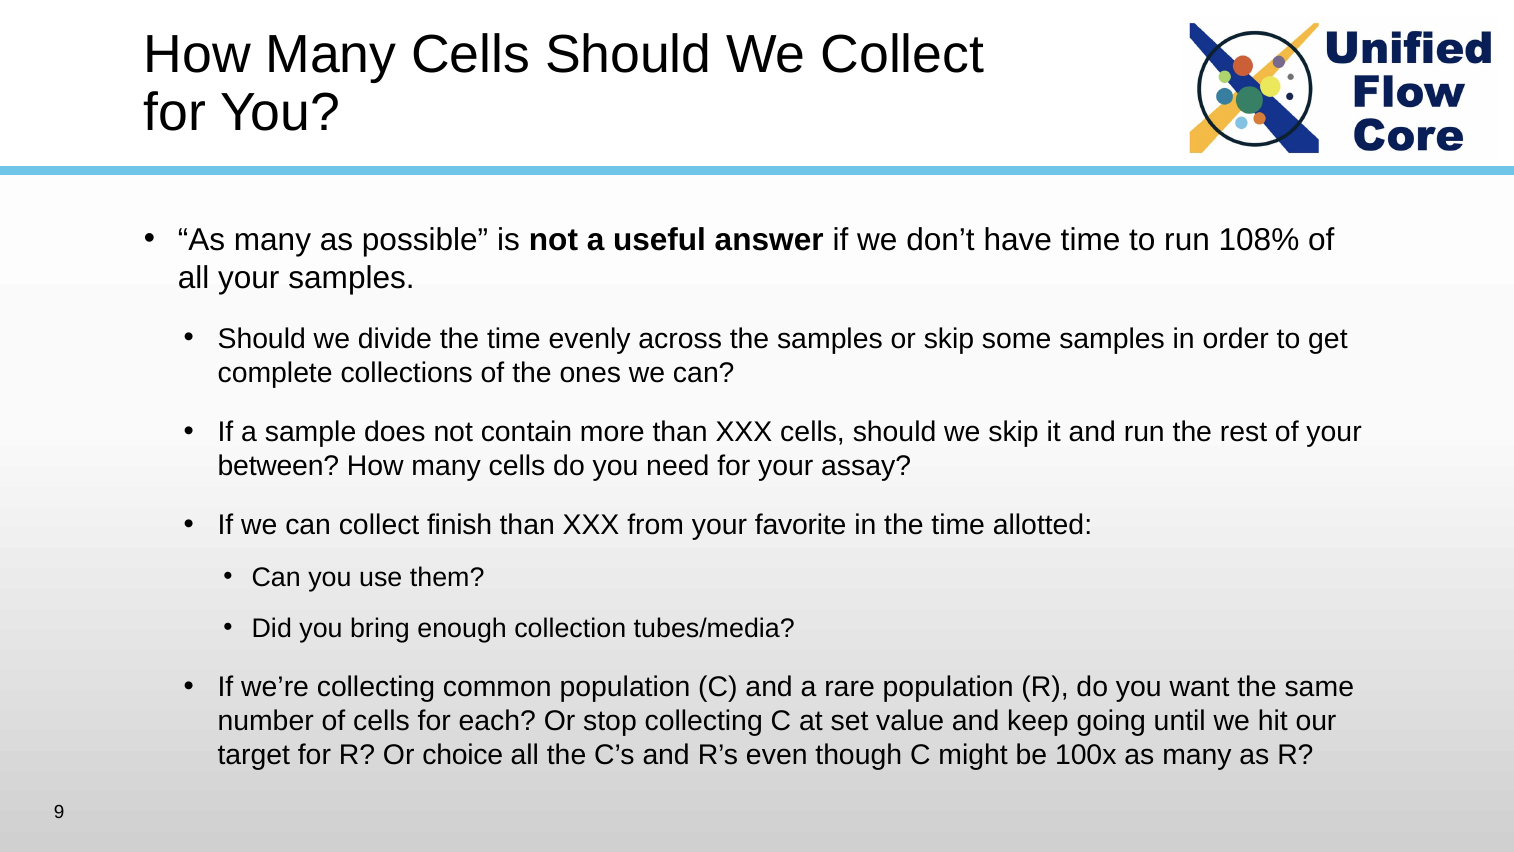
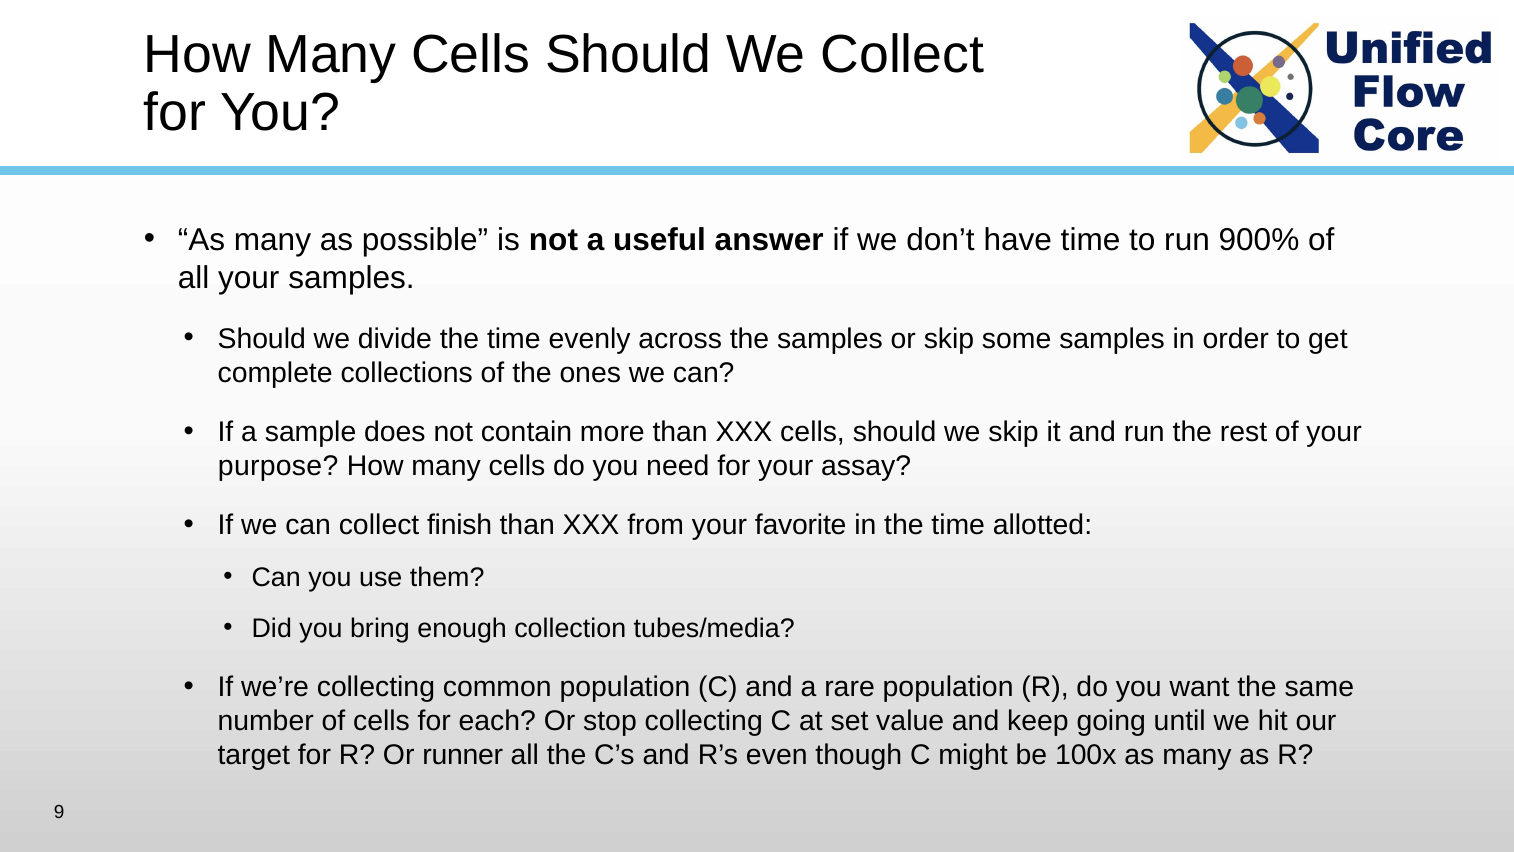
108%: 108% -> 900%
between: between -> purpose
choice: choice -> runner
